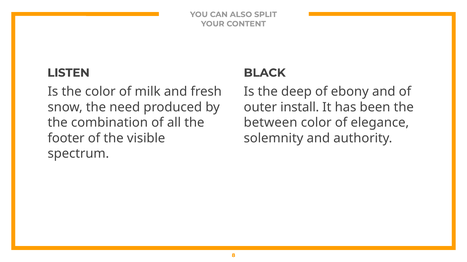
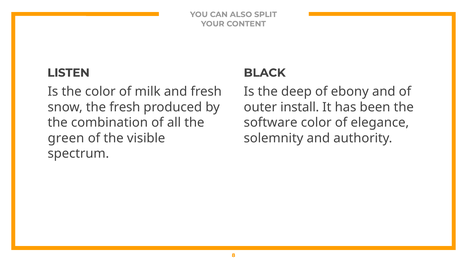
the need: need -> fresh
between: between -> software
footer: footer -> green
